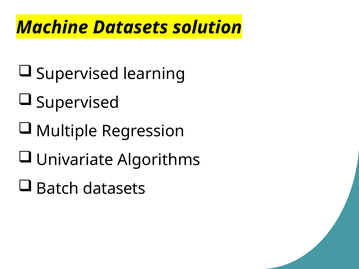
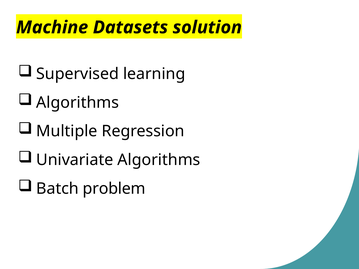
Supervised at (78, 103): Supervised -> Algorithms
Batch datasets: datasets -> problem
